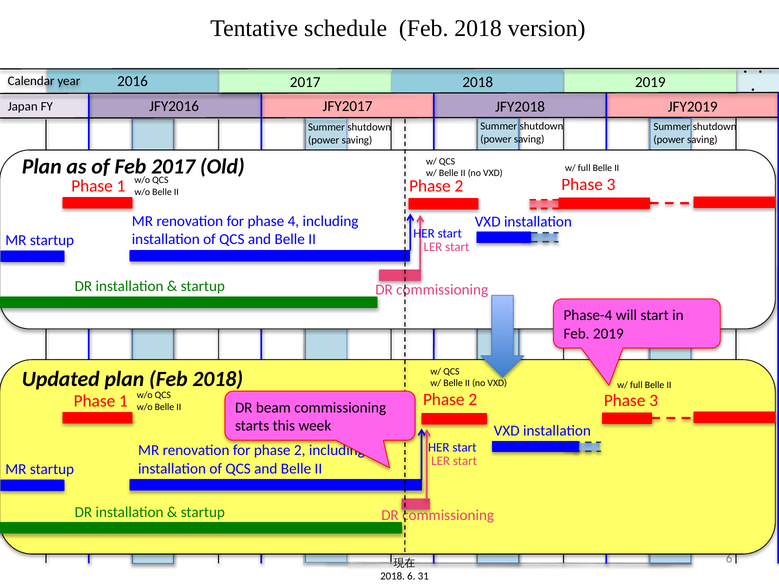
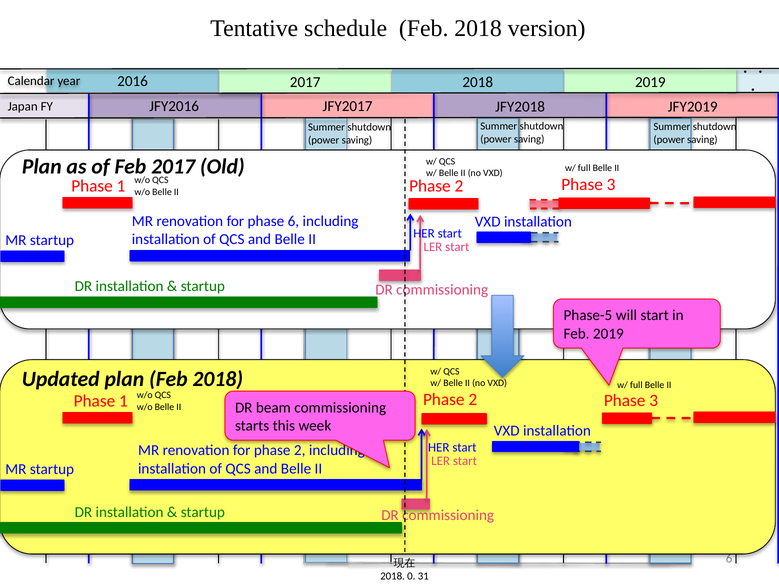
phase 4: 4 -> 6
Phase-4: Phase-4 -> Phase-5
2018 6: 6 -> 0
